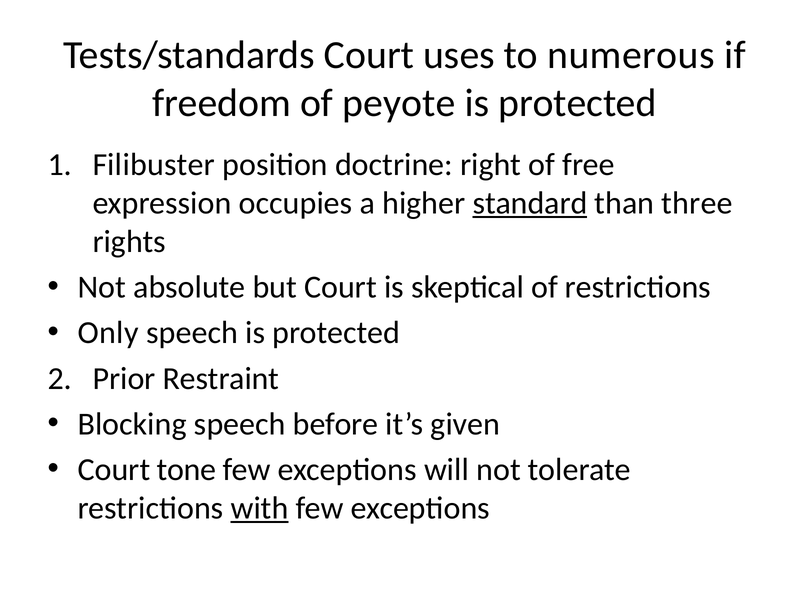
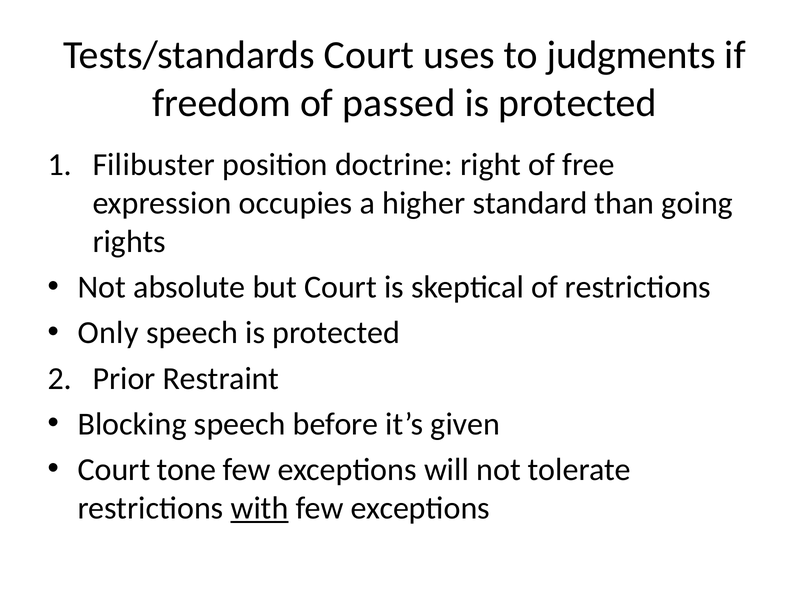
numerous: numerous -> judgments
peyote: peyote -> passed
standard underline: present -> none
three: three -> going
